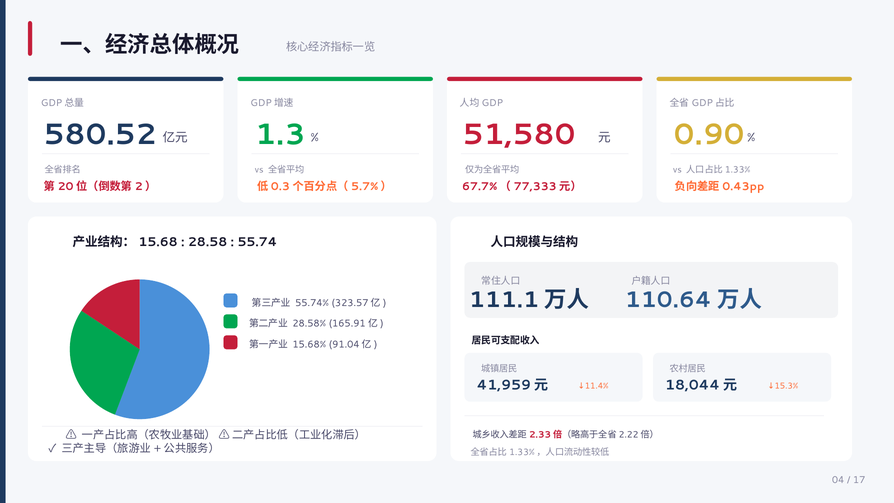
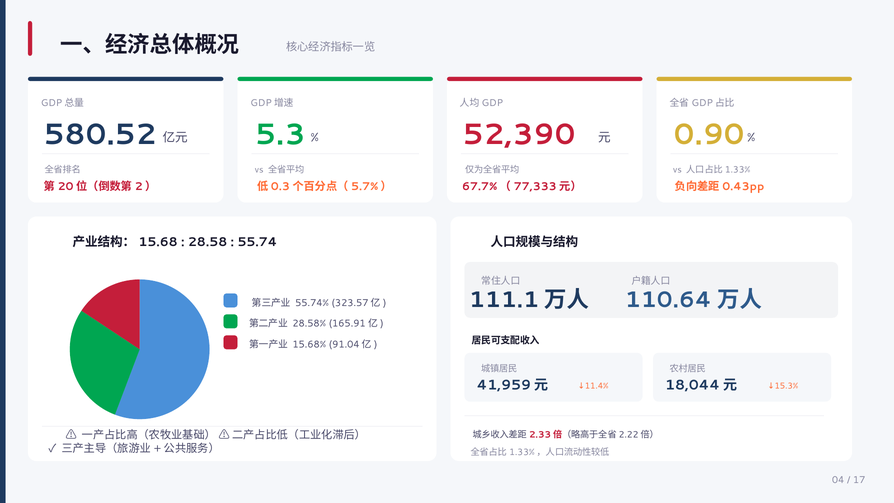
1.3: 1.3 -> 5.3
51,580: 51,580 -> 52,390
